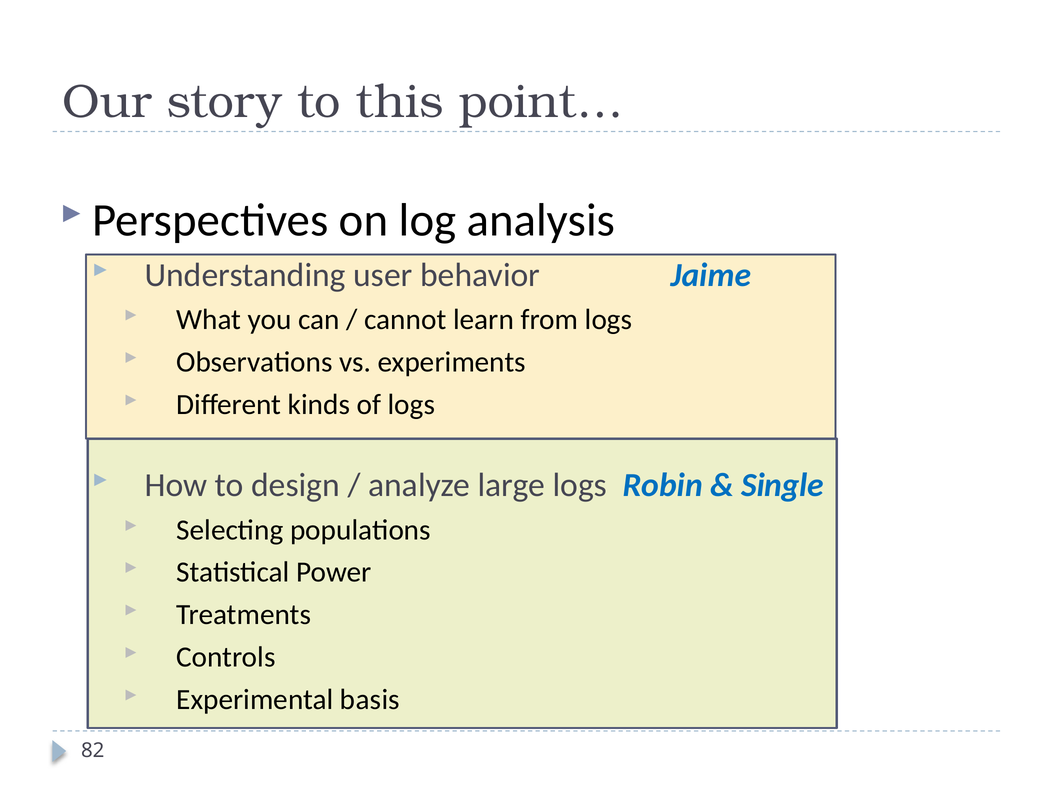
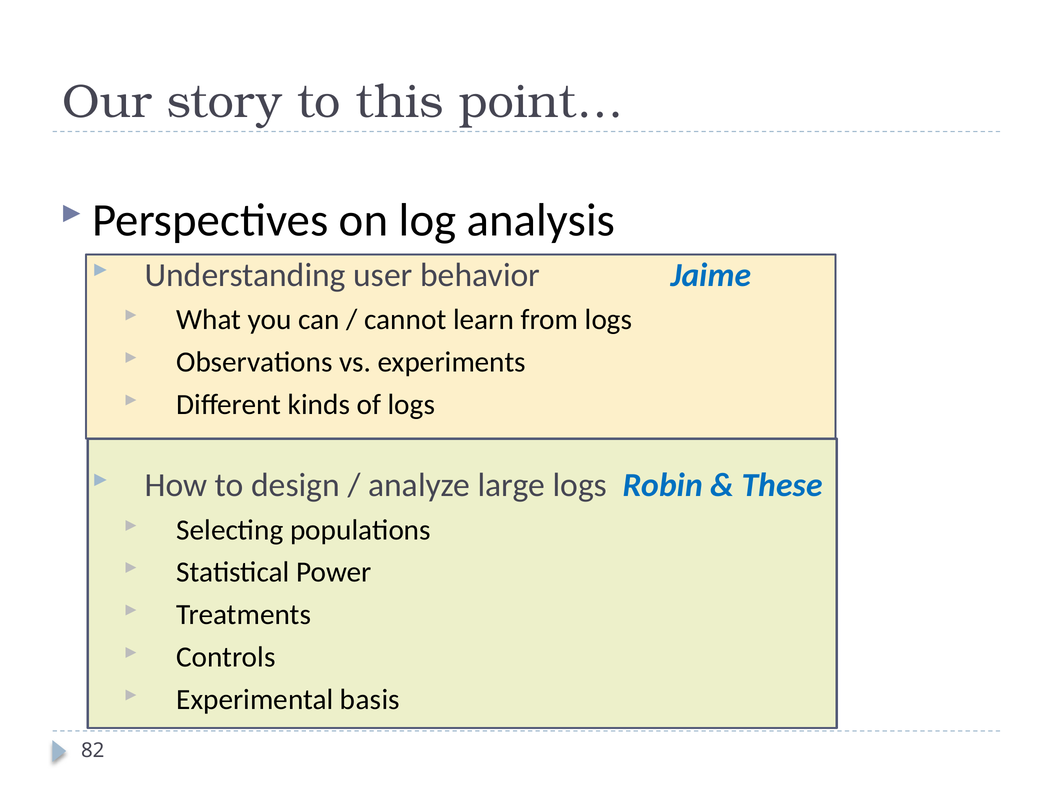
Single: Single -> These
